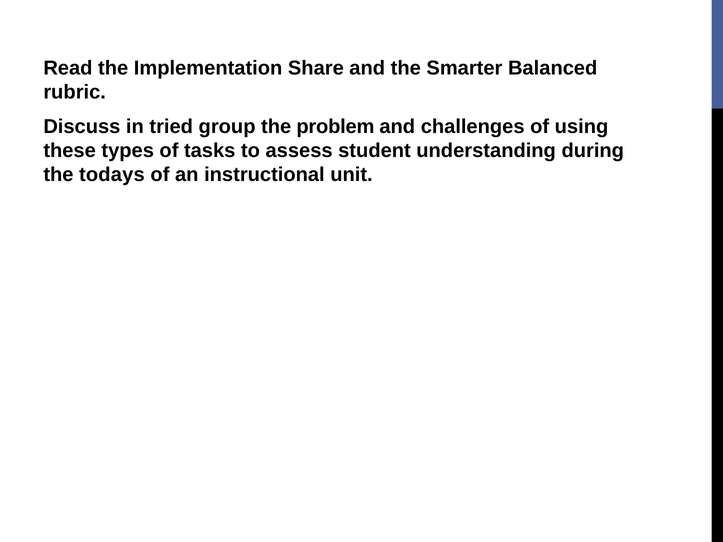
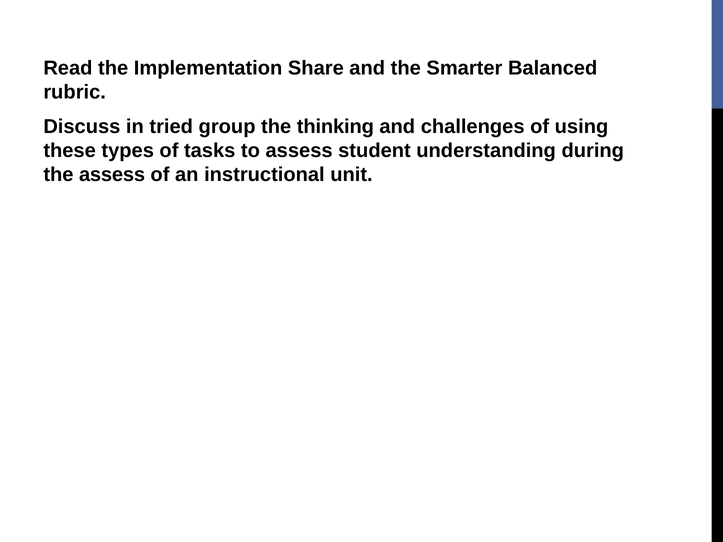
problem: problem -> thinking
the todays: todays -> assess
